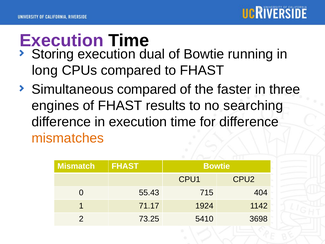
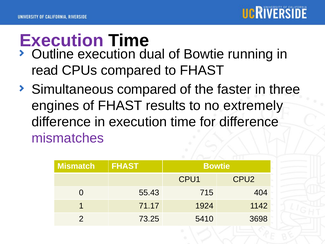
Storing: Storing -> Outline
long: long -> read
searching: searching -> extremely
mismatches colour: orange -> purple
